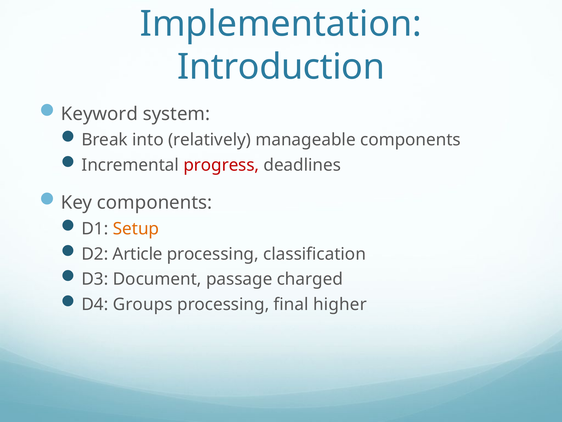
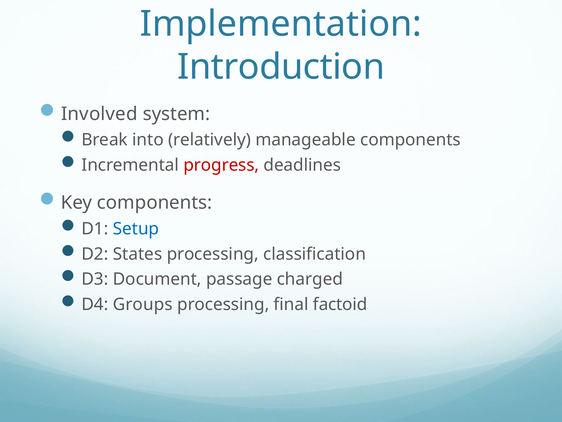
Keyword: Keyword -> Involved
Setup colour: orange -> blue
Article: Article -> States
higher: higher -> factoid
